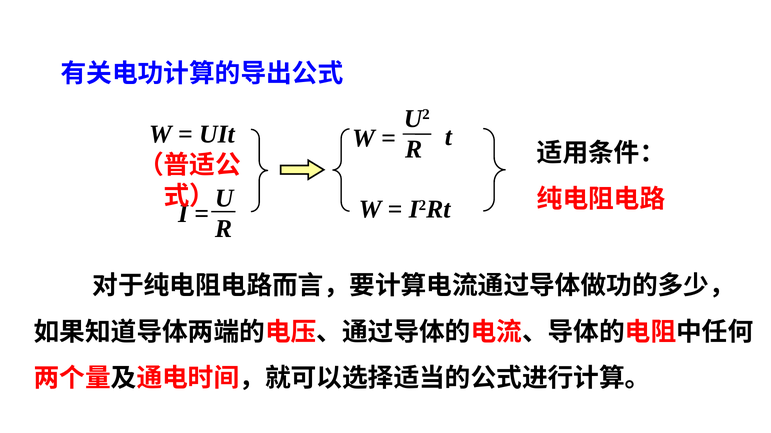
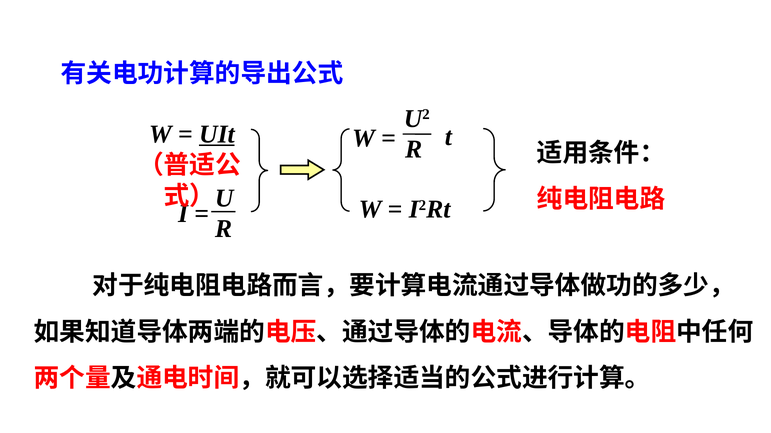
UIt underline: none -> present
